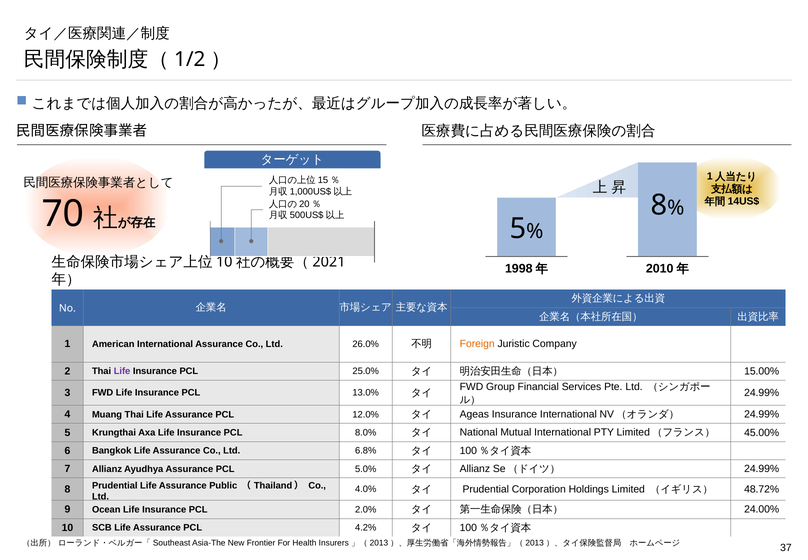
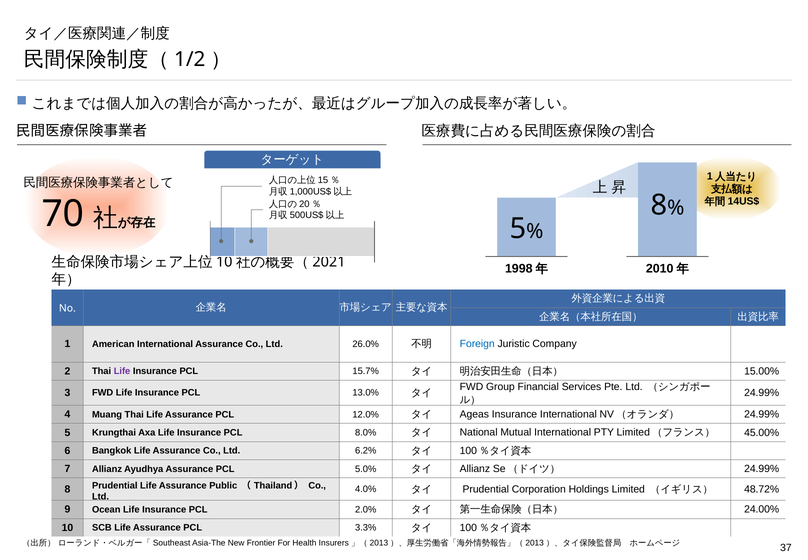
Foreign colour: orange -> blue
25.0%: 25.0% -> 15.7%
6.8%: 6.8% -> 6.2%
4.2%: 4.2% -> 3.3%
